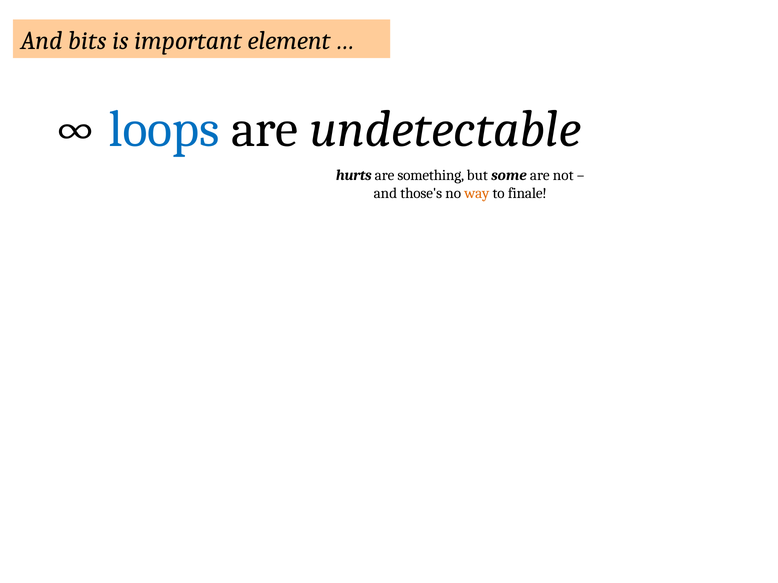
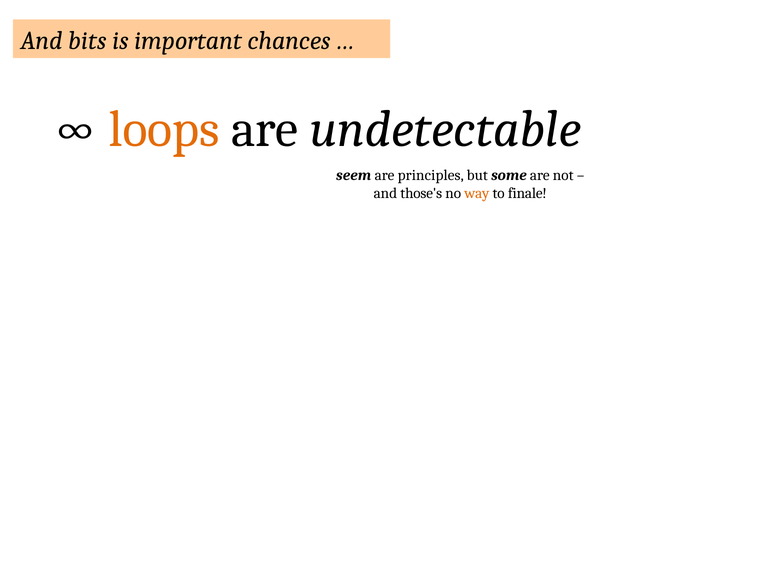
element: element -> chances
loops colour: blue -> orange
hurts: hurts -> seem
something: something -> principles
